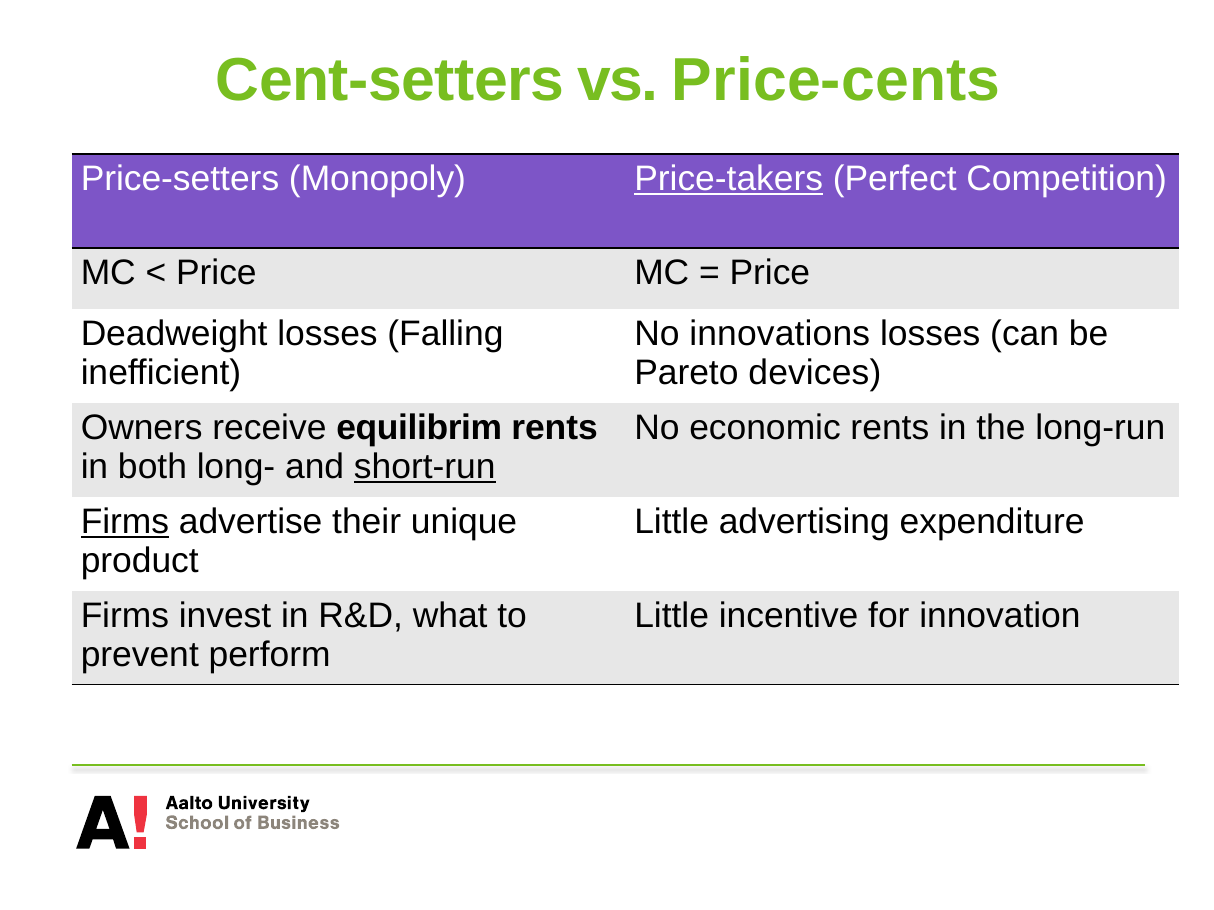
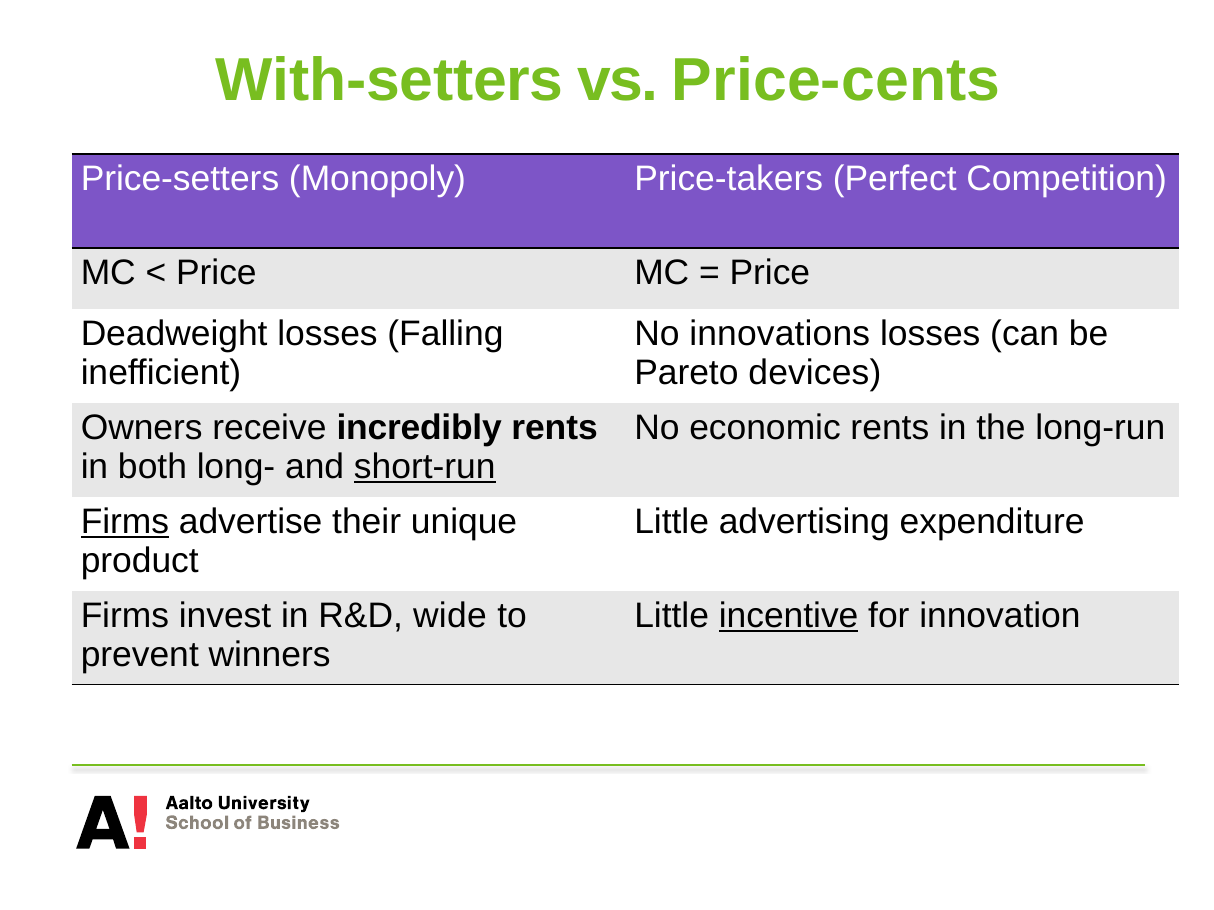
Cent-setters: Cent-setters -> With-setters
Price-takers underline: present -> none
equilibrim: equilibrim -> incredibly
what: what -> wide
incentive underline: none -> present
perform: perform -> winners
